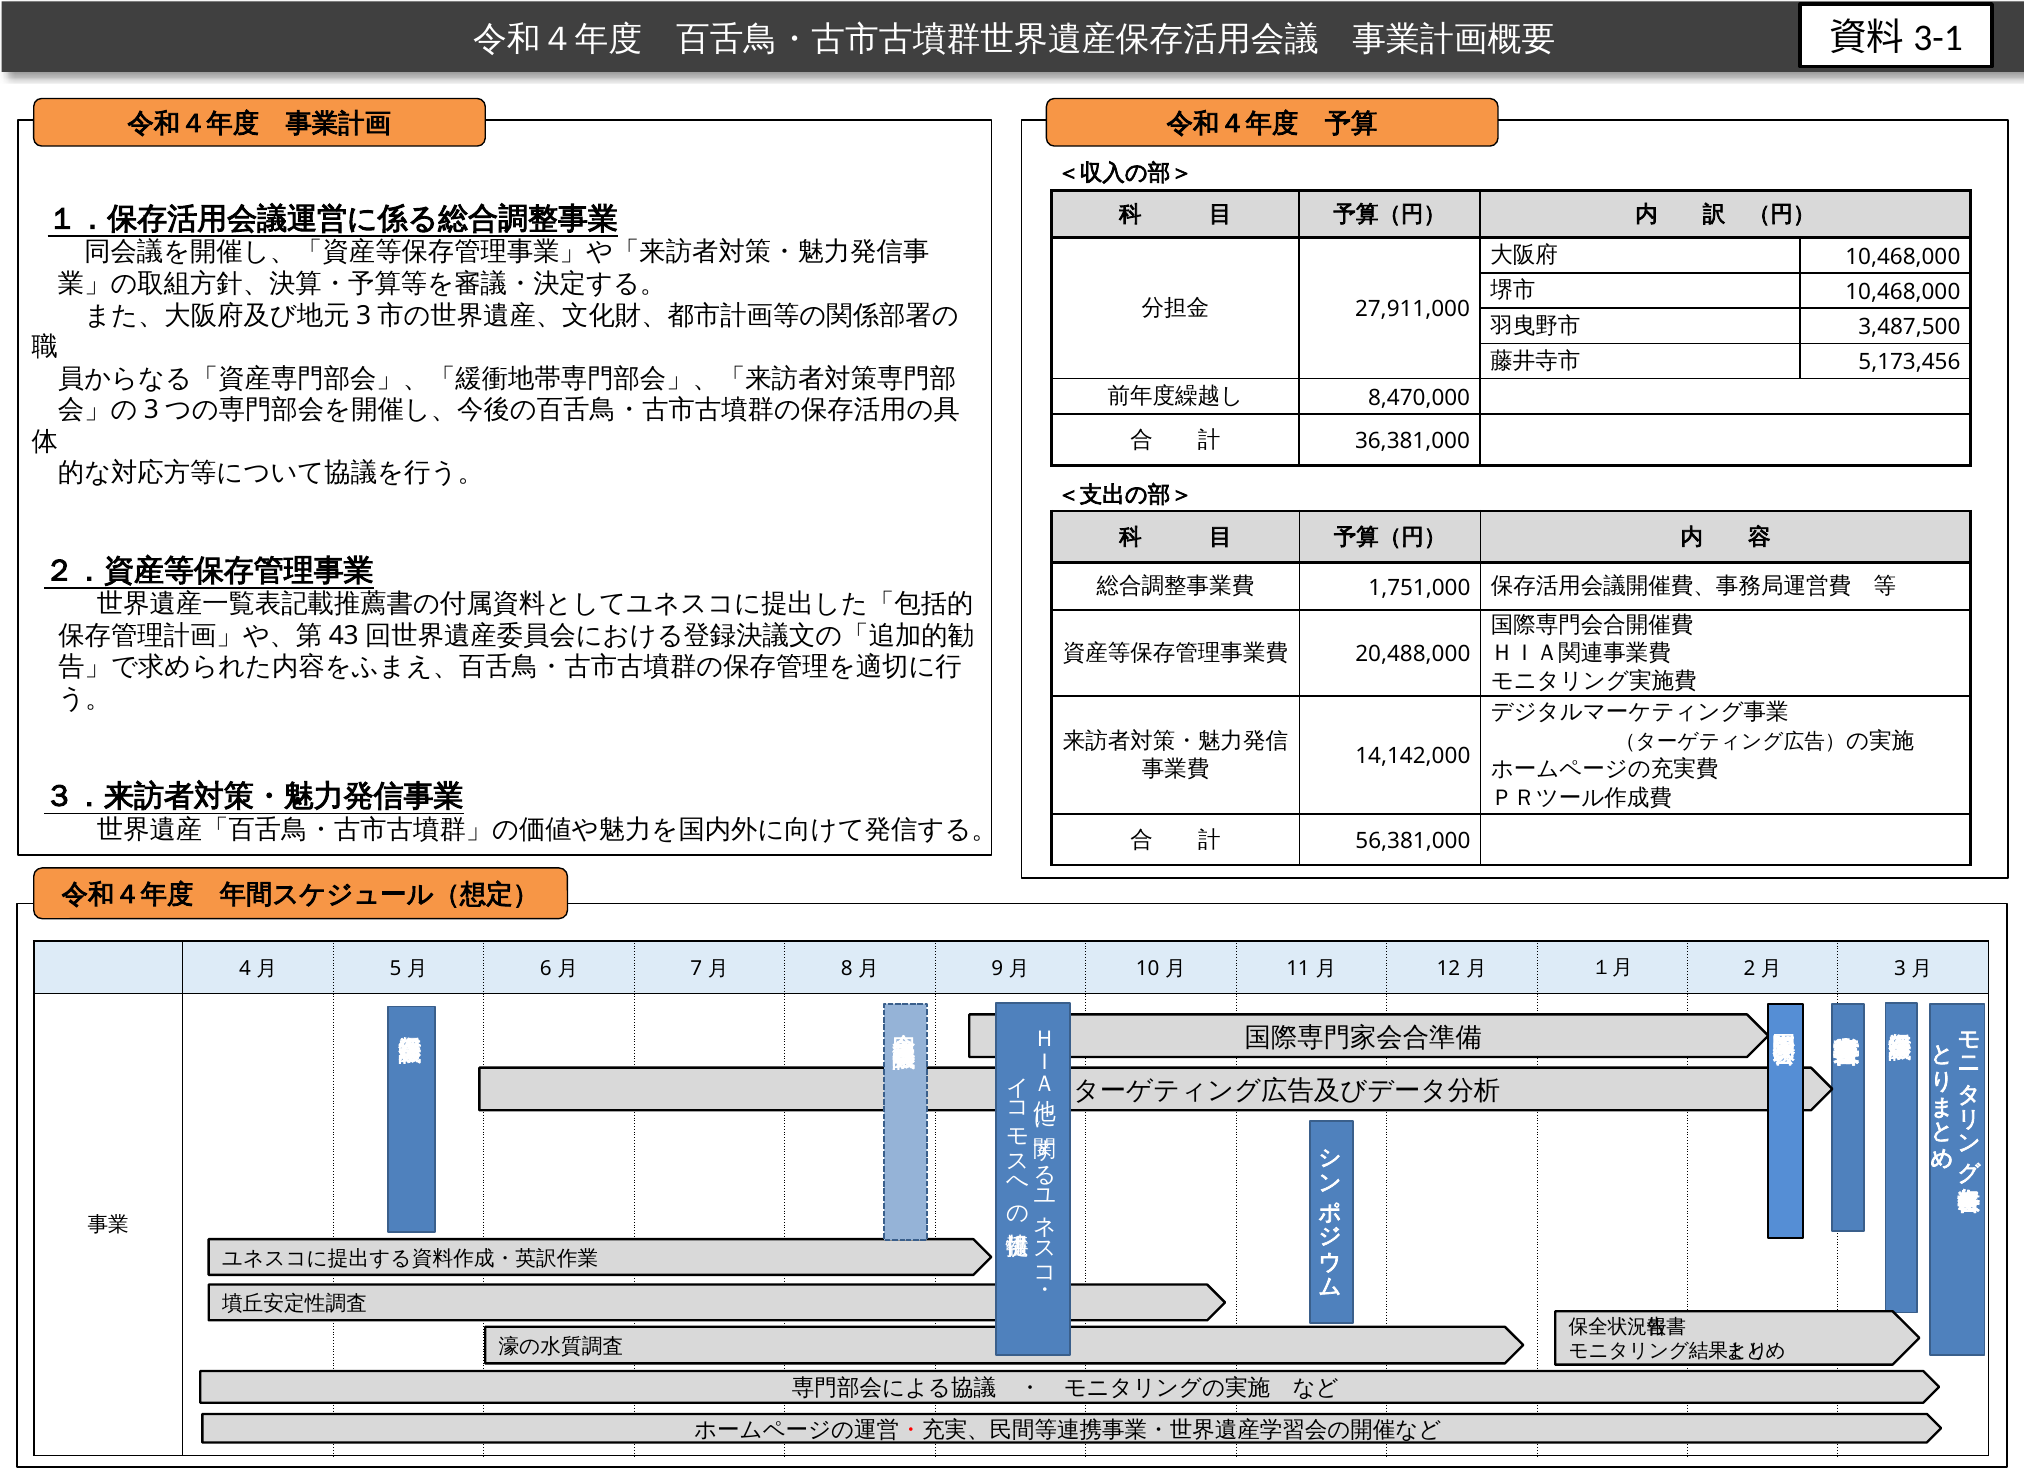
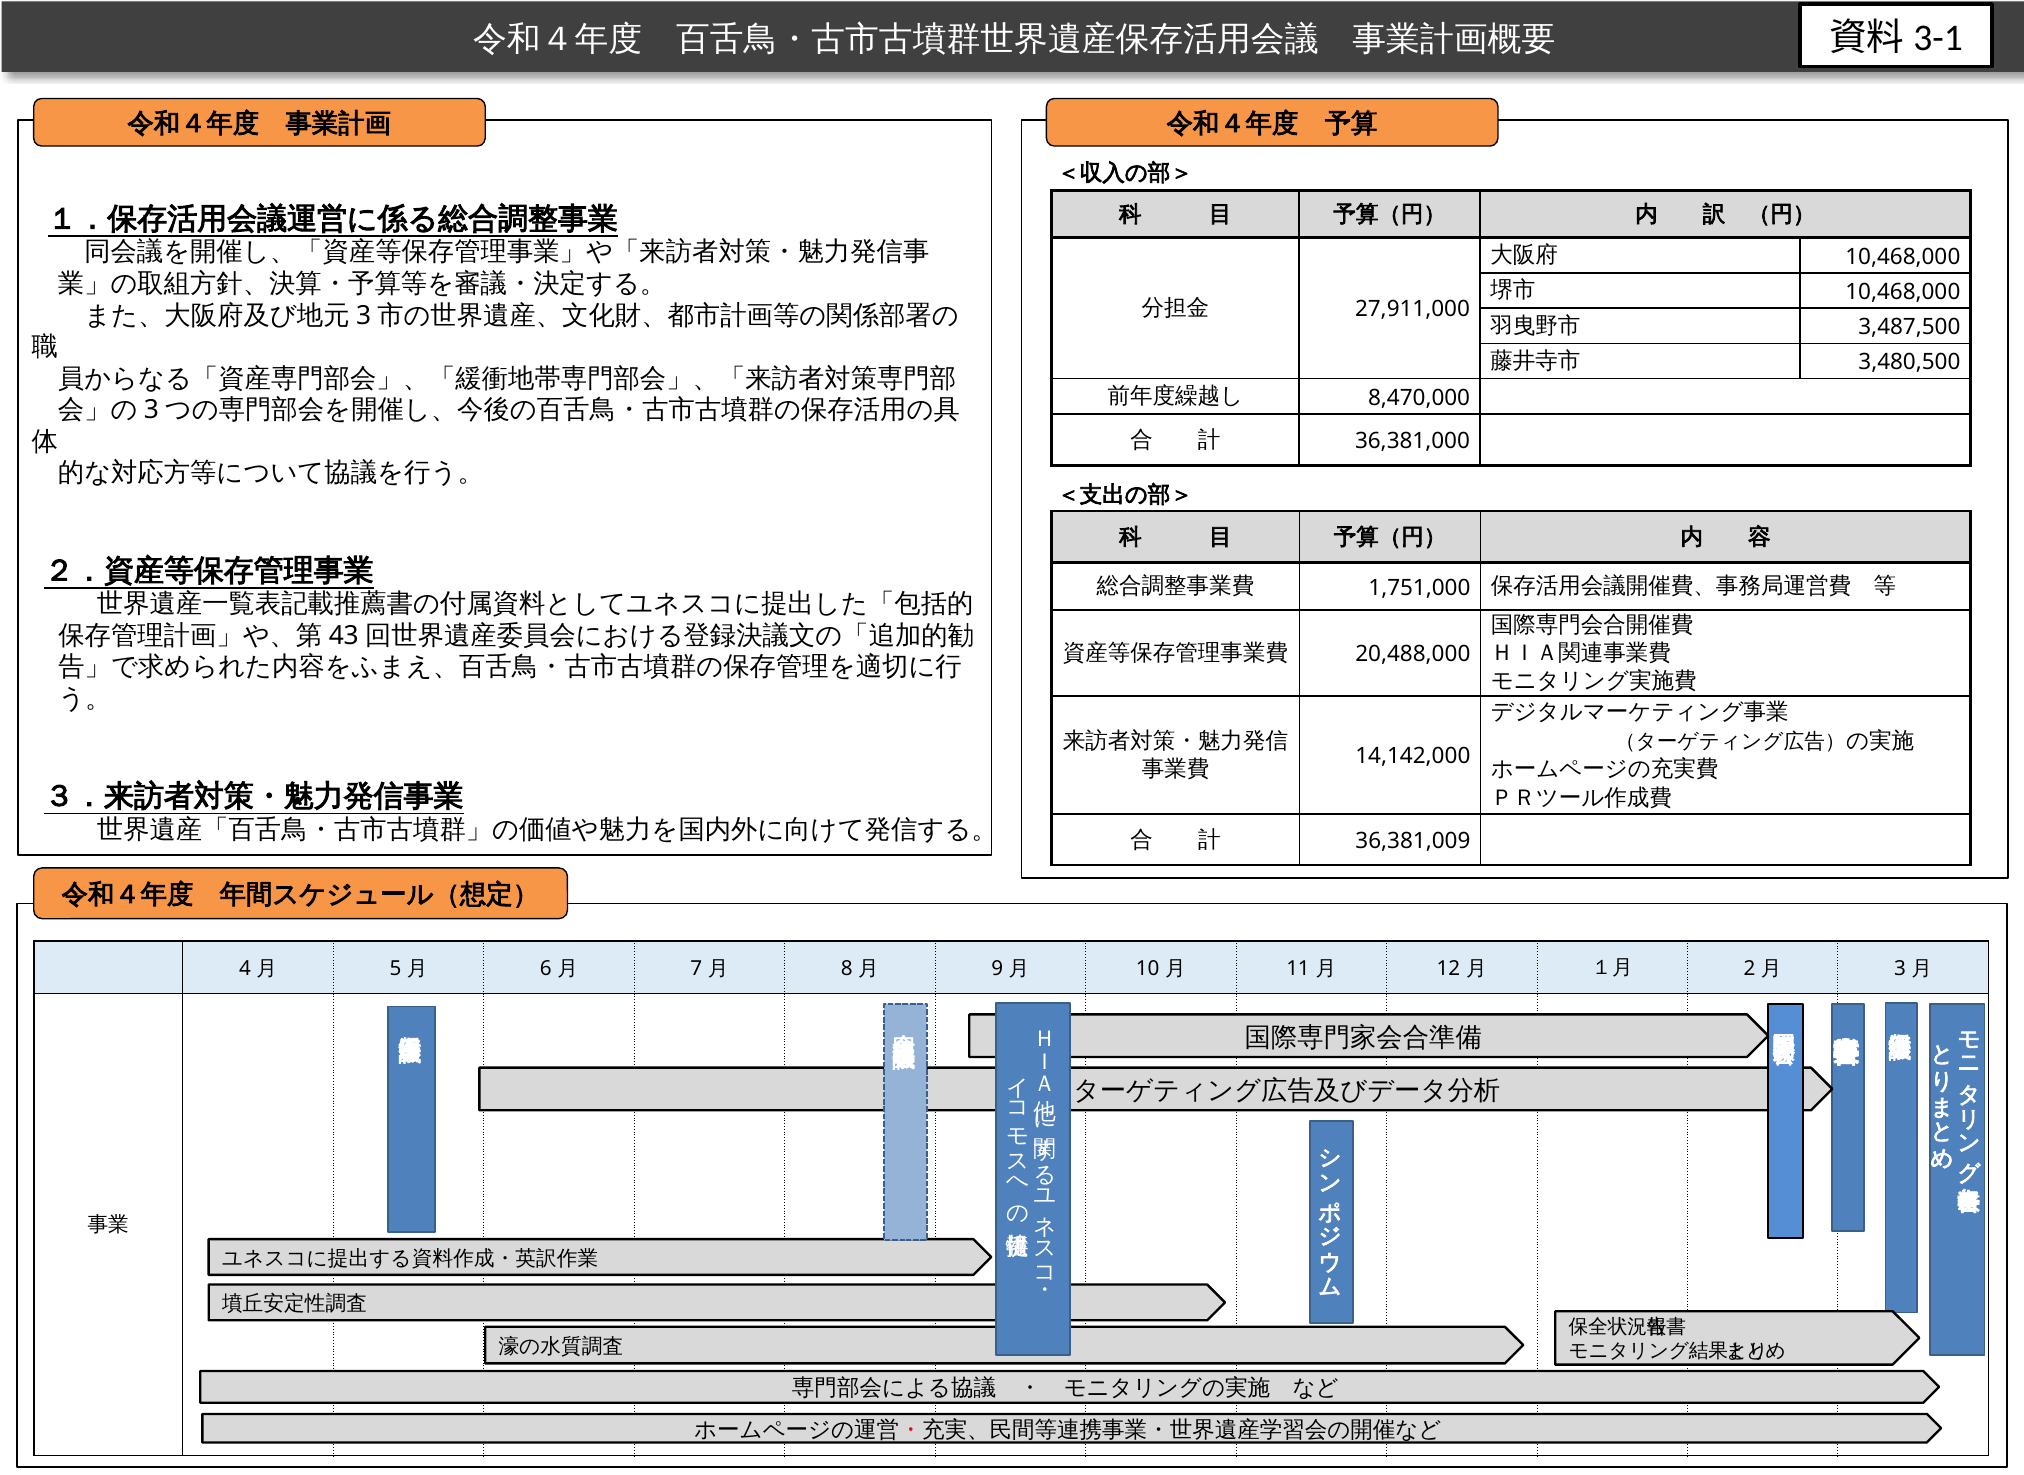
5,173,456: 5,173,456 -> 3,480,500
56,381,000: 56,381,000 -> 36,381,009
